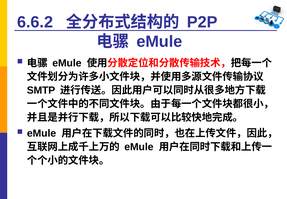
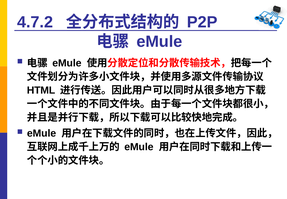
6.6.2: 6.6.2 -> 4.7.2
SMTP: SMTP -> HTML
